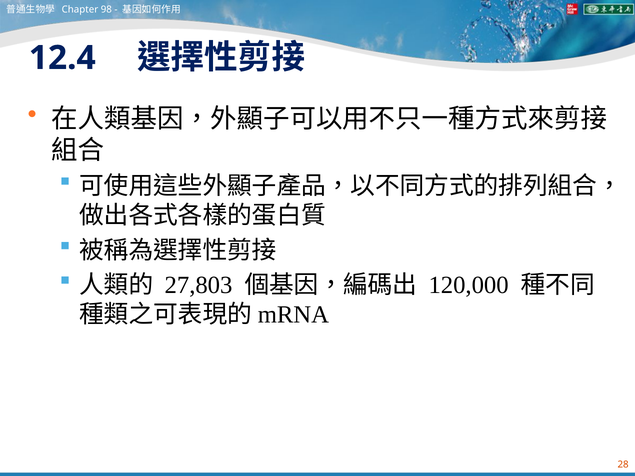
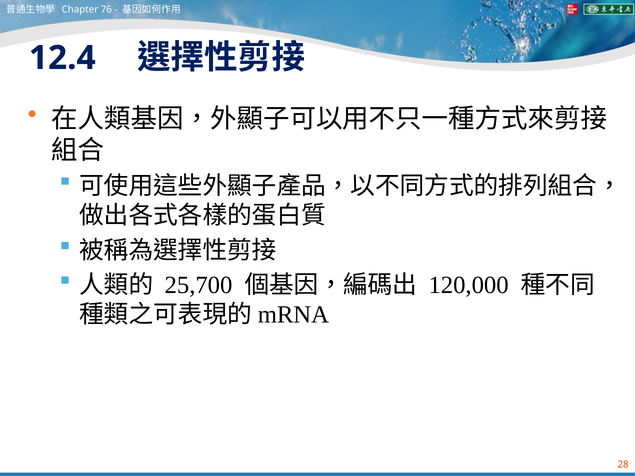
98: 98 -> 76
27,803: 27,803 -> 25,700
